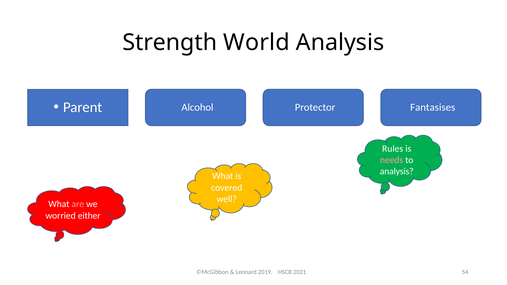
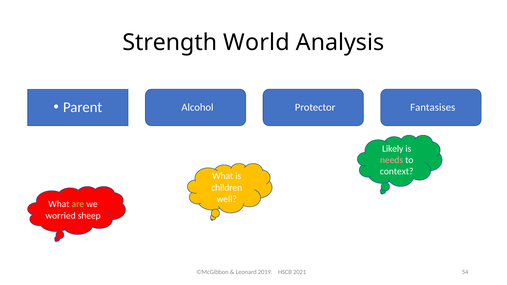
Rules: Rules -> Likely
analysis at (397, 172): analysis -> context
covered: covered -> children
are colour: pink -> light green
either: either -> sheep
